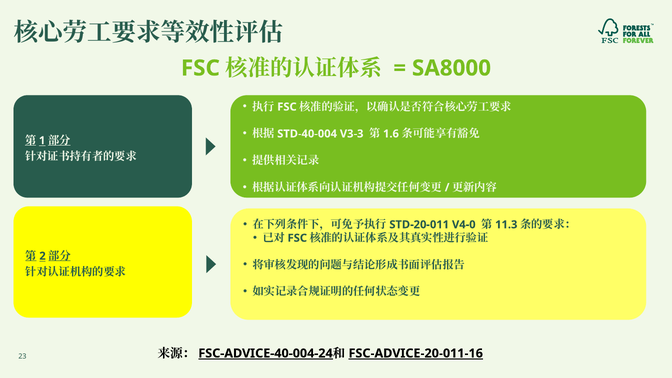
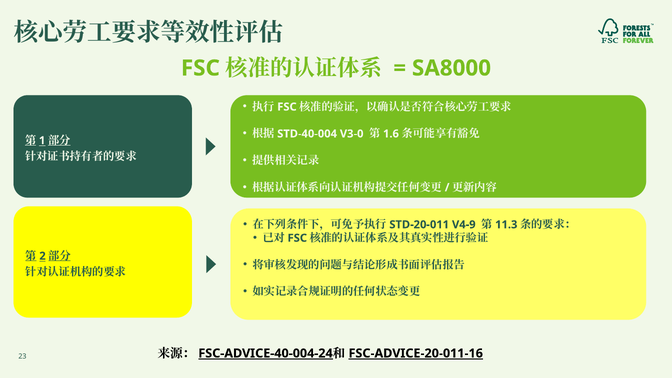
V3-3: V3-3 -> V3-0
V4-0: V4-0 -> V4-9
